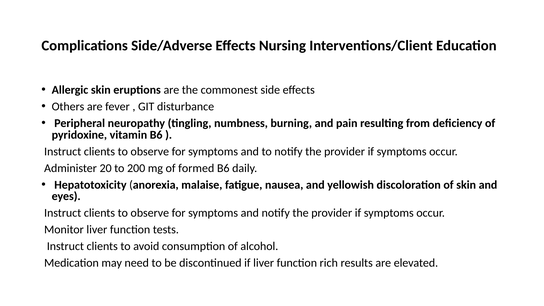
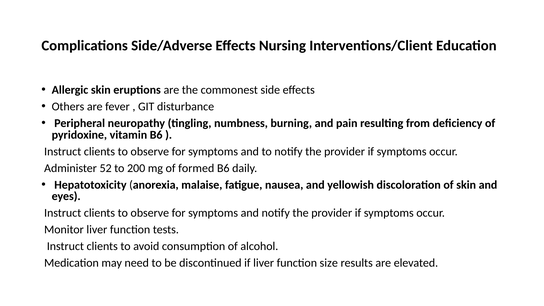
20: 20 -> 52
rich: rich -> size
